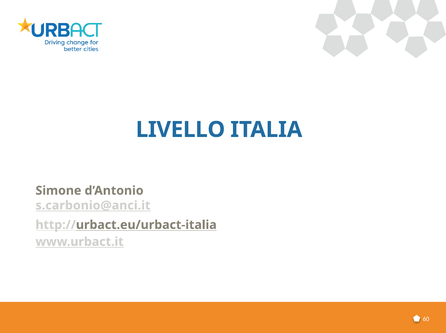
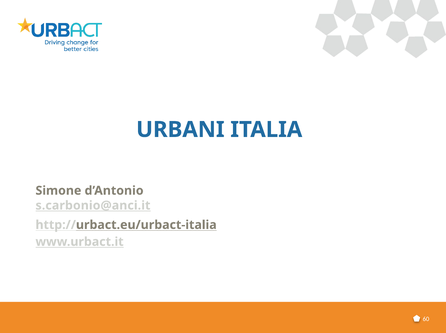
LIVELLO: LIVELLO -> URBANI
